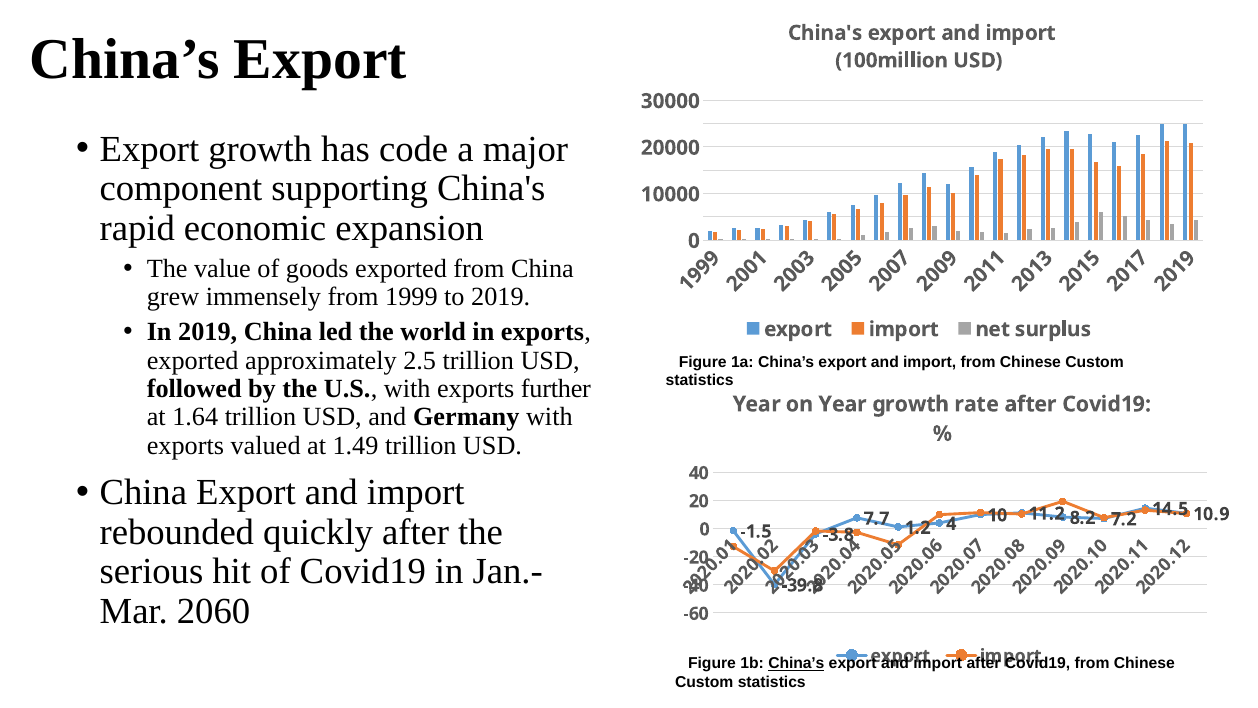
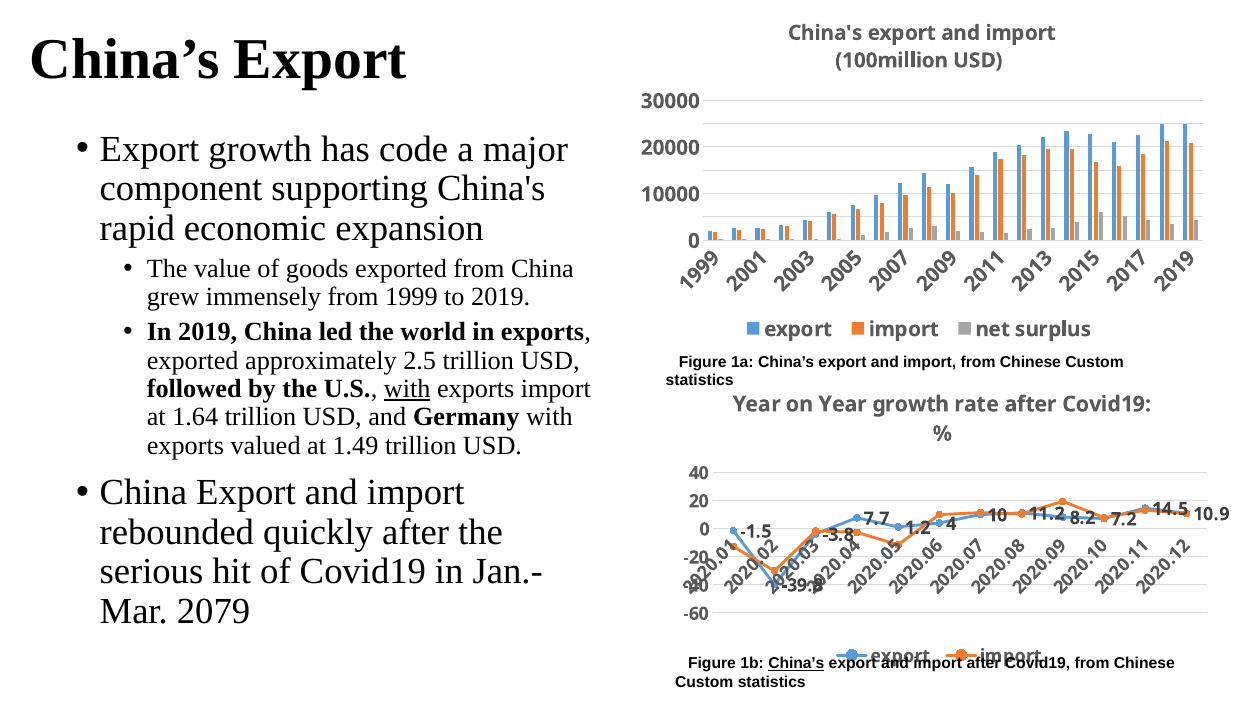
with at (407, 389) underline: none -> present
exports further: further -> import
2060: 2060 -> 2079
